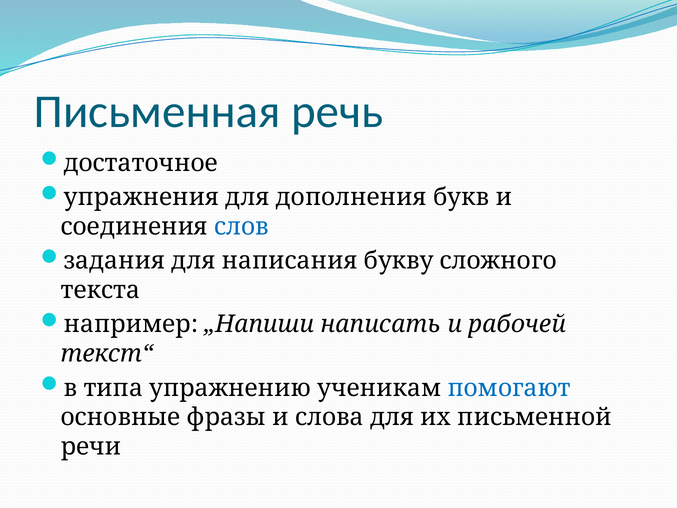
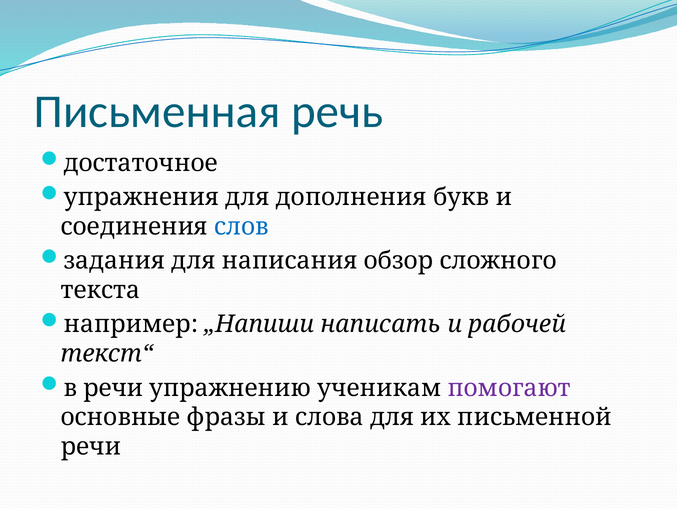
букву: букву -> обзор
в типа: типа -> речи
помогают colour: blue -> purple
